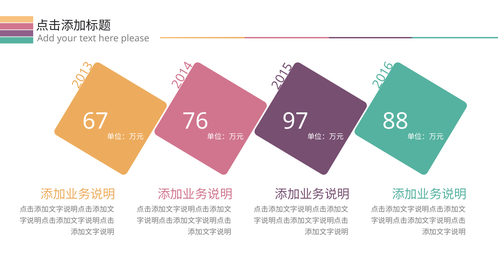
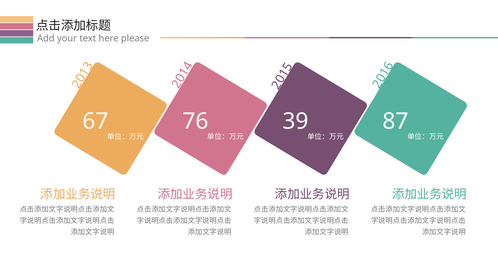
97: 97 -> 39
88: 88 -> 87
